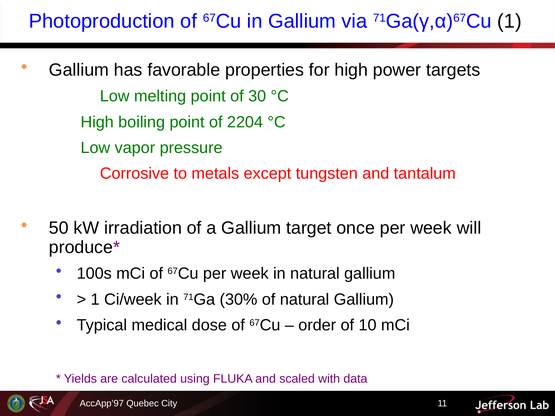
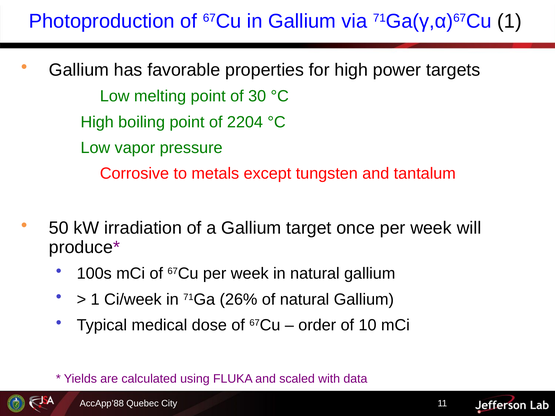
30%: 30% -> 26%
AccApp’97: AccApp’97 -> AccApp’88
